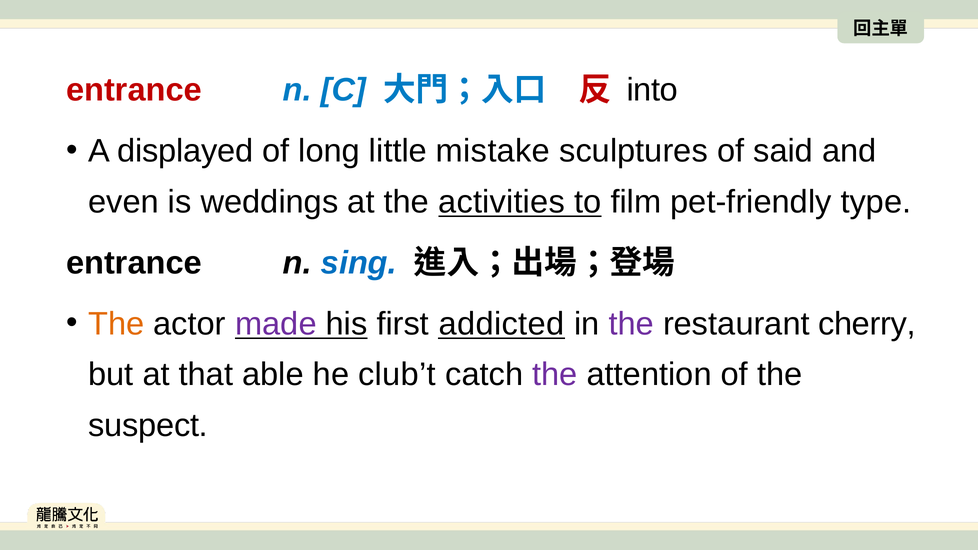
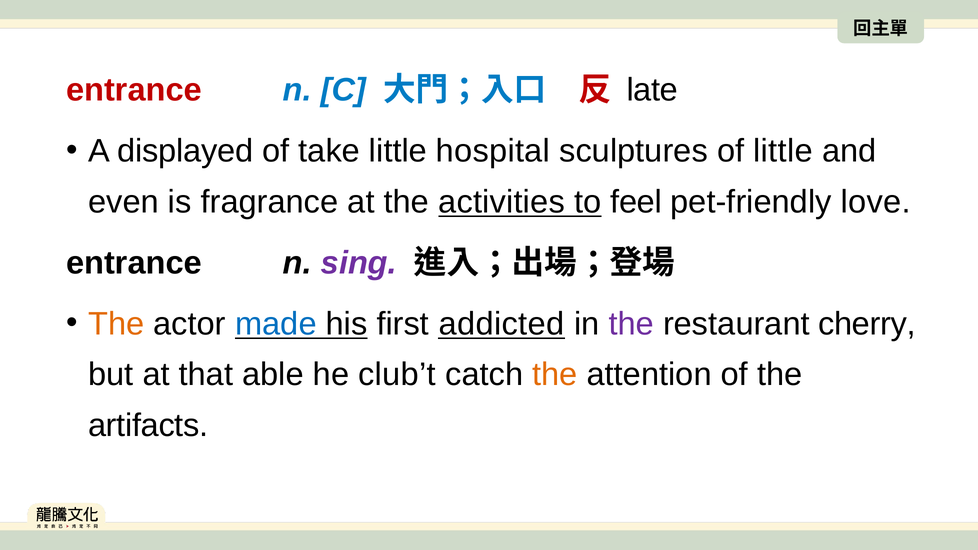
into: into -> late
long: long -> take
mistake: mistake -> hospital
of said: said -> little
weddings: weddings -> fragrance
film: film -> feel
type: type -> love
sing colour: blue -> purple
made colour: purple -> blue
the at (555, 375) colour: purple -> orange
suspect: suspect -> artifacts
